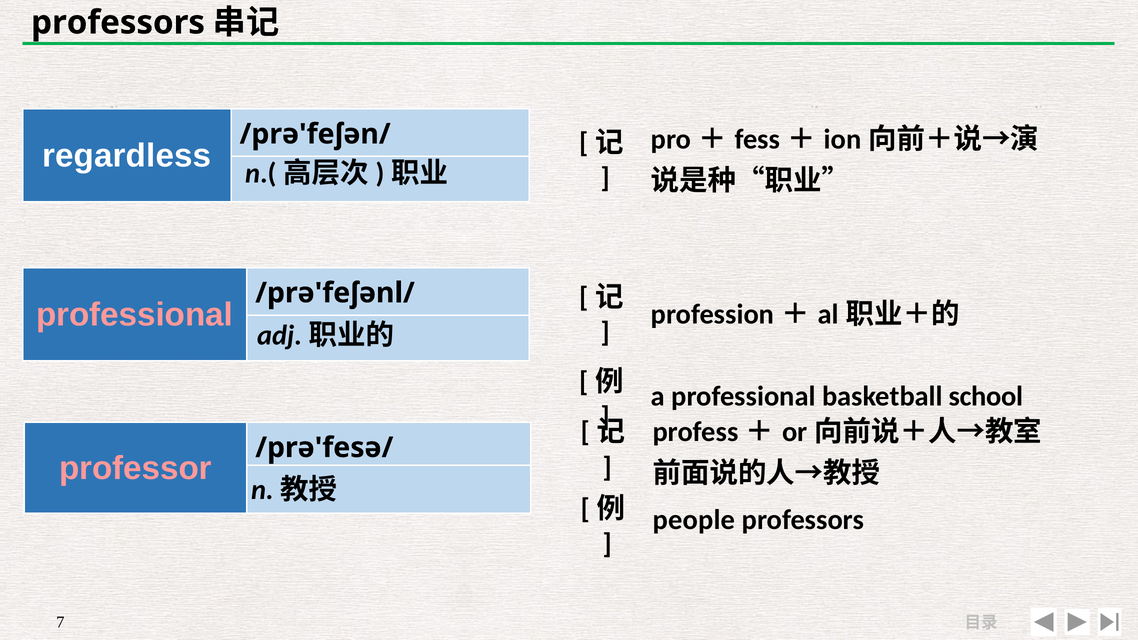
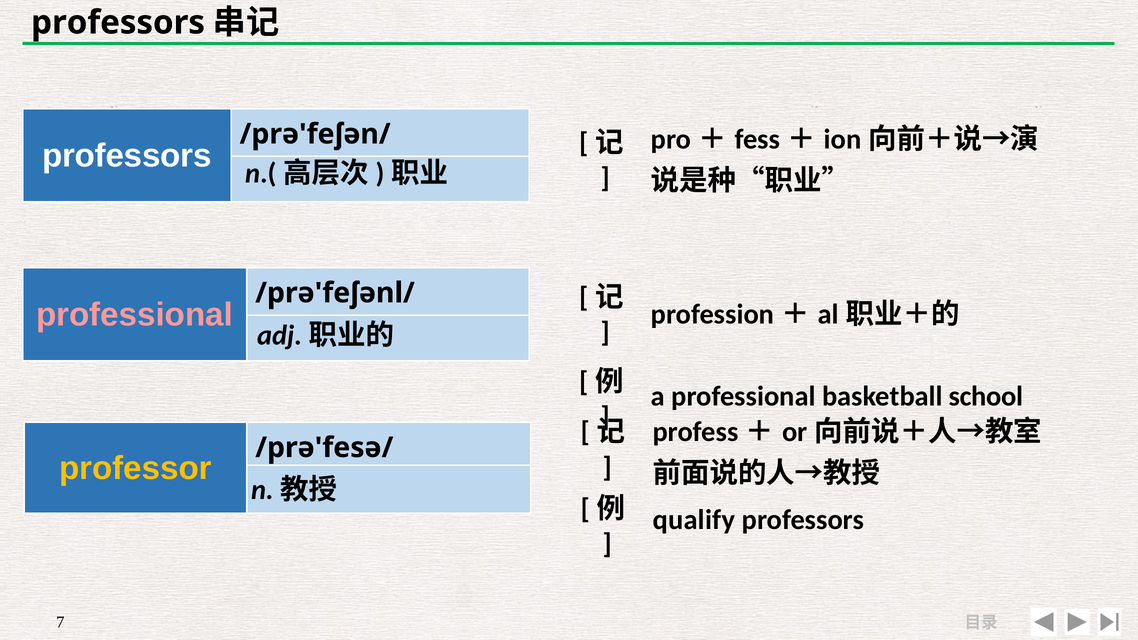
regardless at (127, 156): regardless -> professors
professor colour: pink -> yellow
people: people -> qualify
